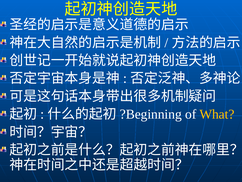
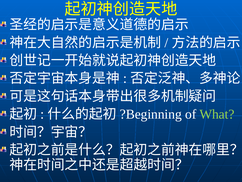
What colour: yellow -> light green
